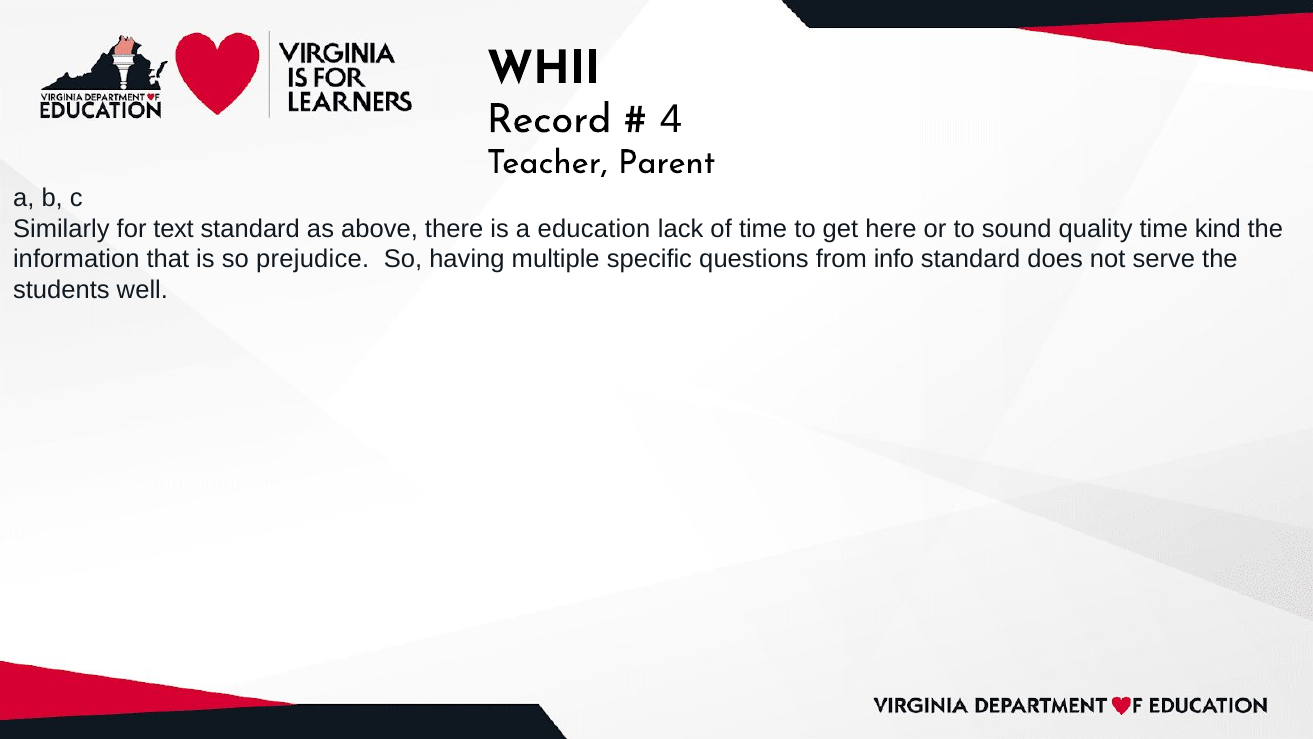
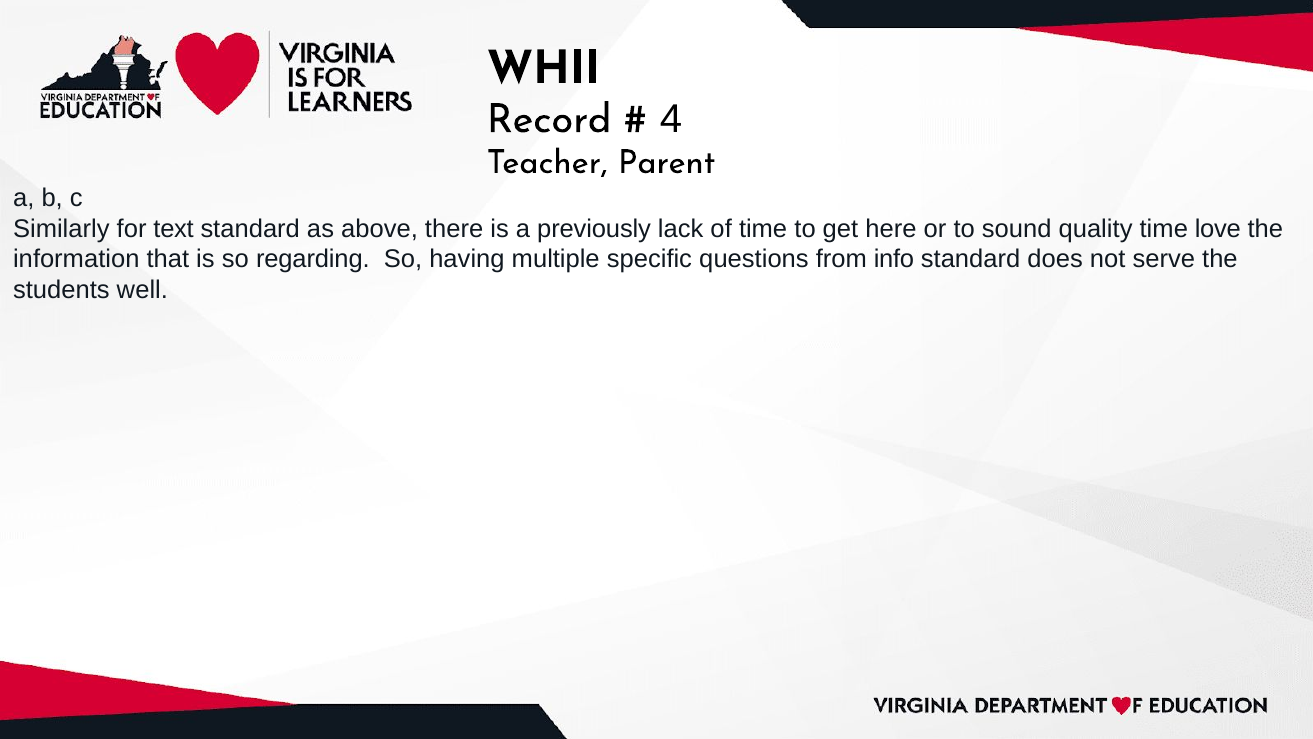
education: education -> previously
kind: kind -> love
prejudice: prejudice -> regarding
